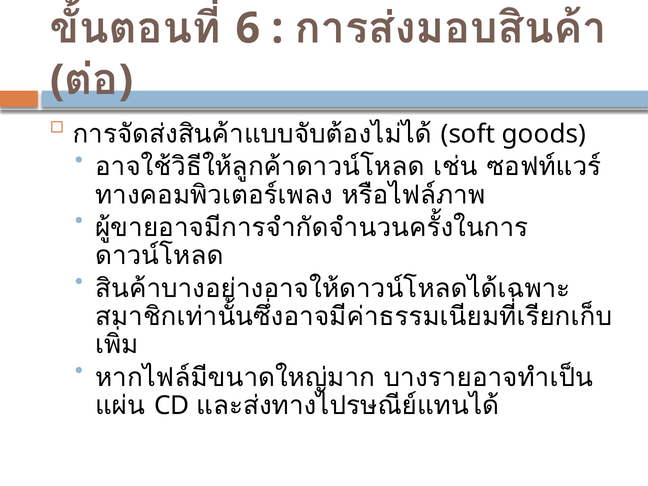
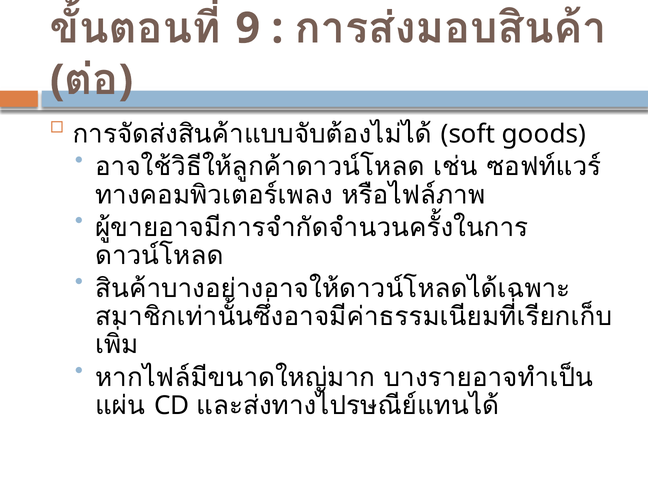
6: 6 -> 9
